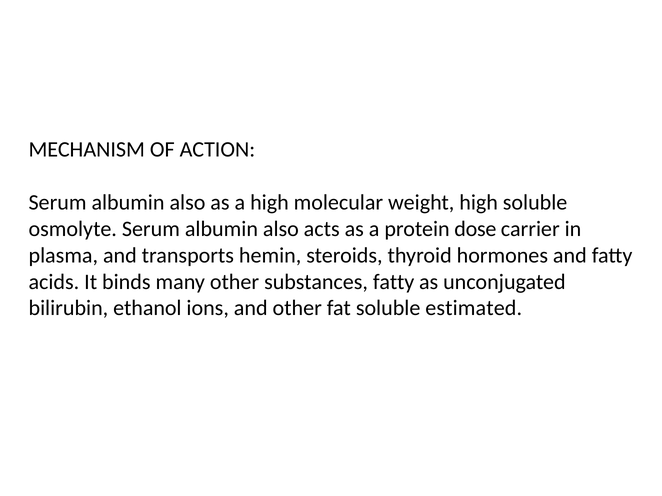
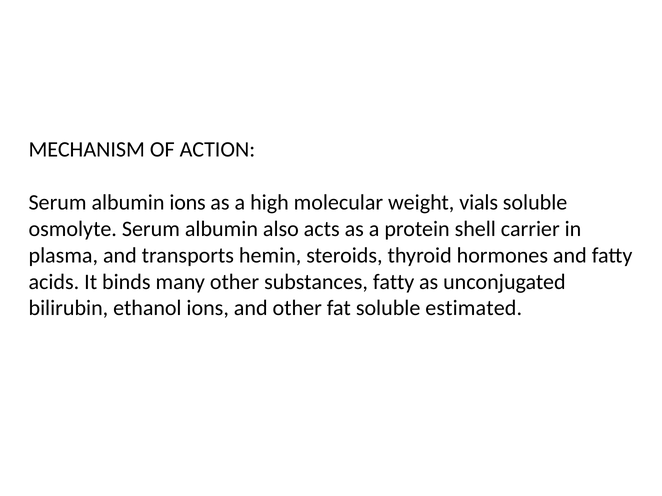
also at (187, 203): also -> ions
weight high: high -> vials
dose: dose -> shell
